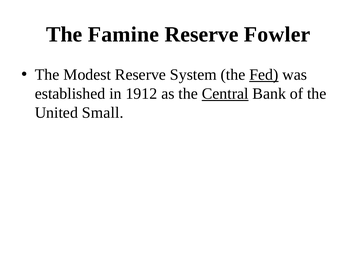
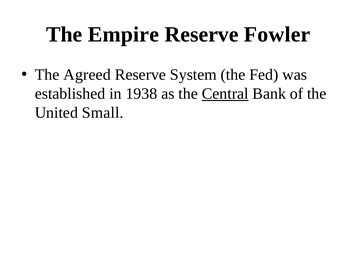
Famine: Famine -> Empire
Modest: Modest -> Agreed
Fed underline: present -> none
1912: 1912 -> 1938
